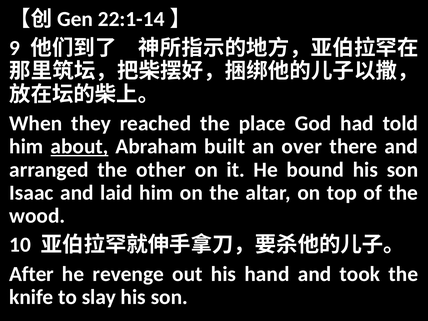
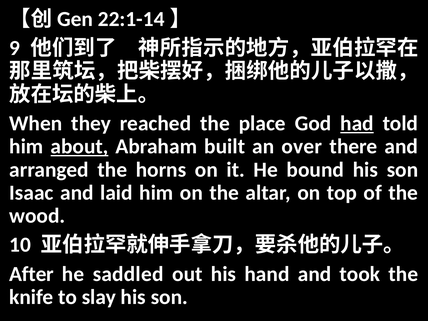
had underline: none -> present
other: other -> horns
revenge: revenge -> saddled
